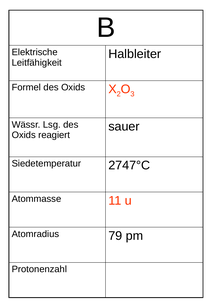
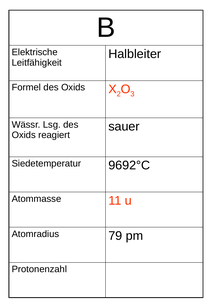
2747°C: 2747°C -> 9692°C
